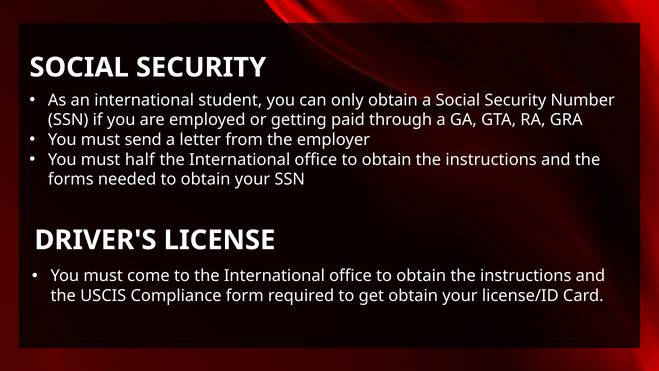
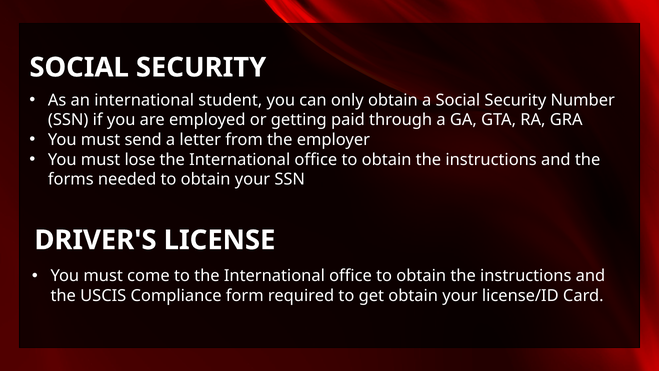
half: half -> lose
